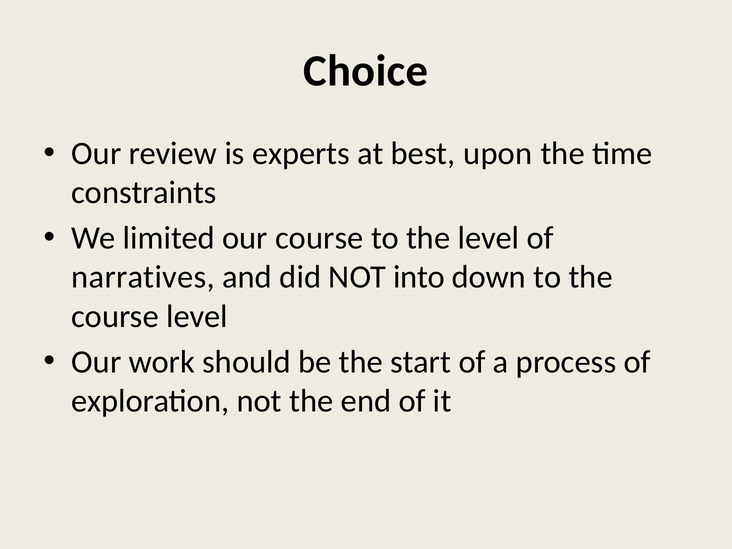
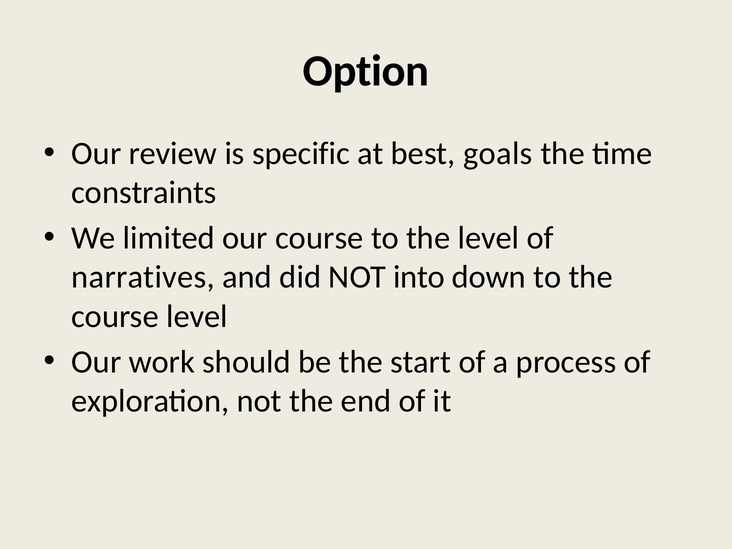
Choice: Choice -> Option
experts: experts -> specific
upon: upon -> goals
